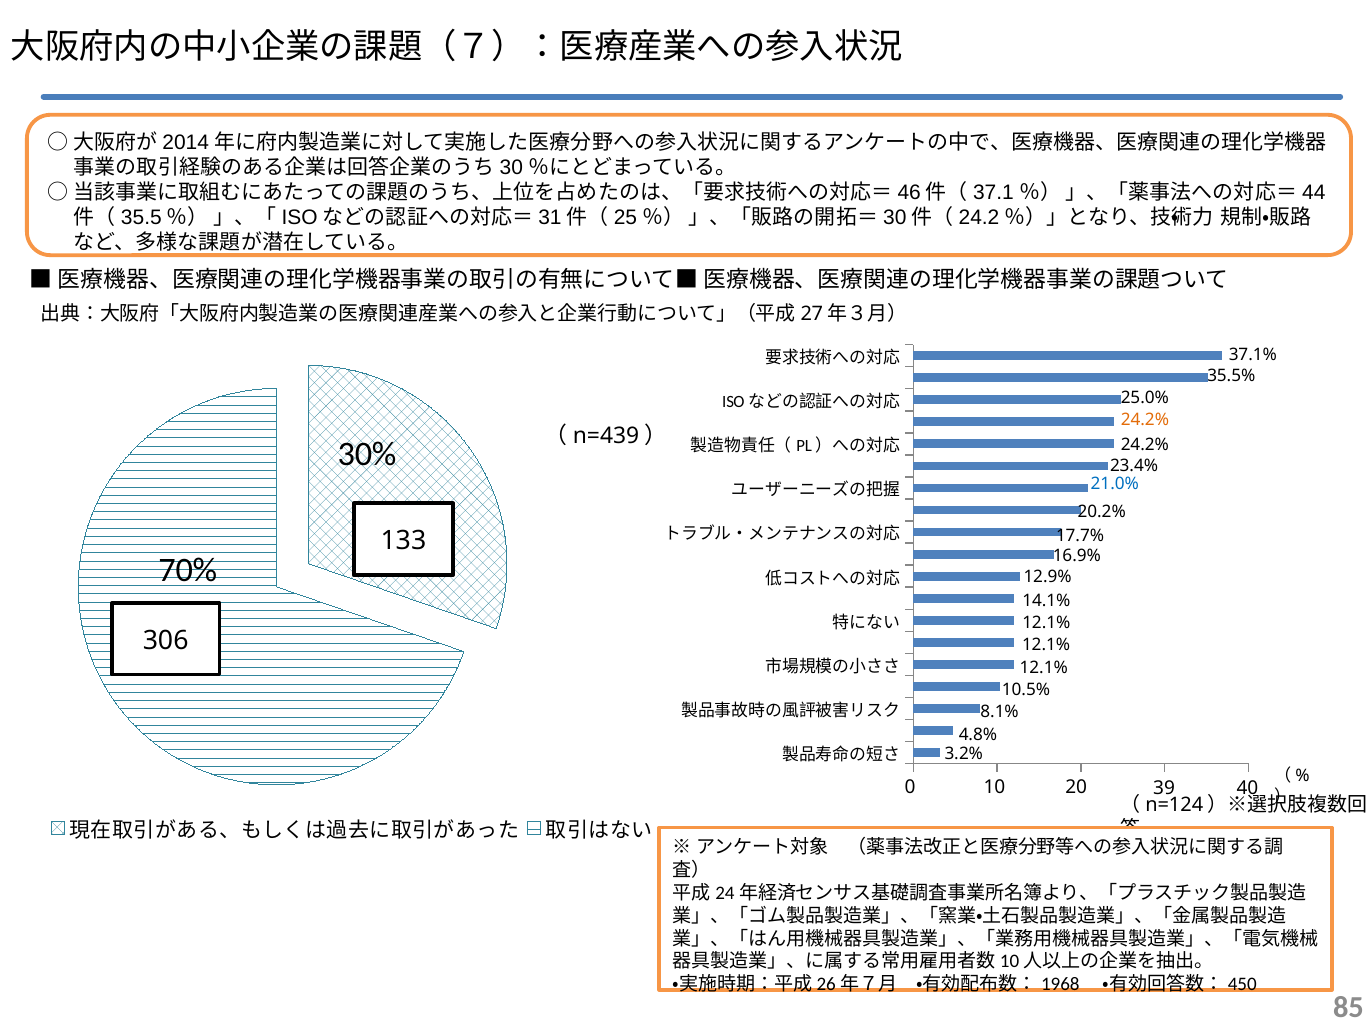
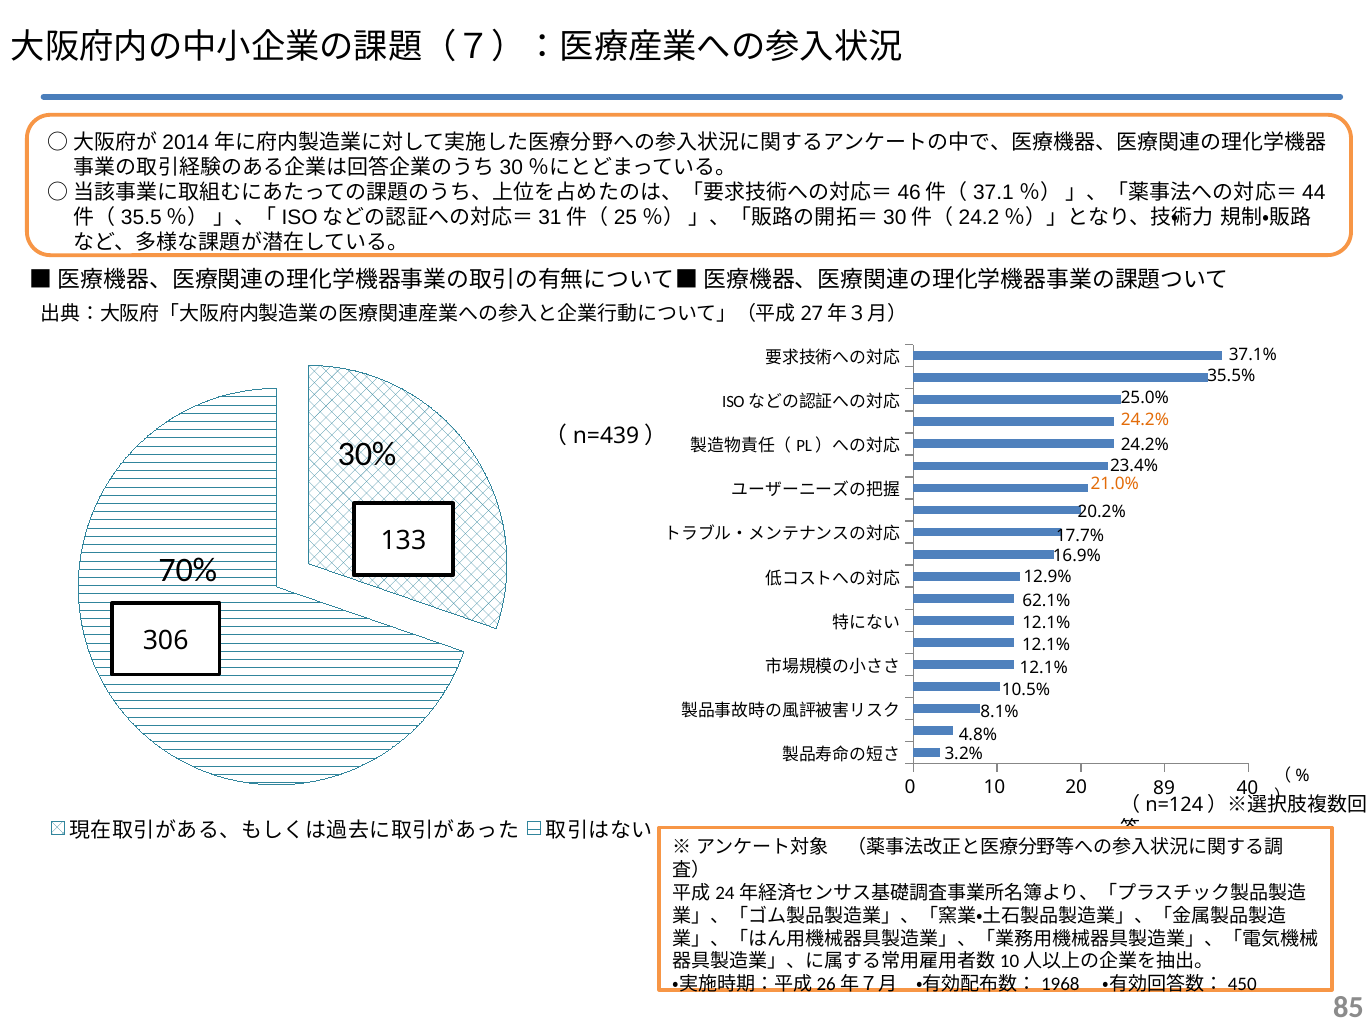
21.0% colour: blue -> orange
14.1%: 14.1% -> 62.1%
39: 39 -> 89
